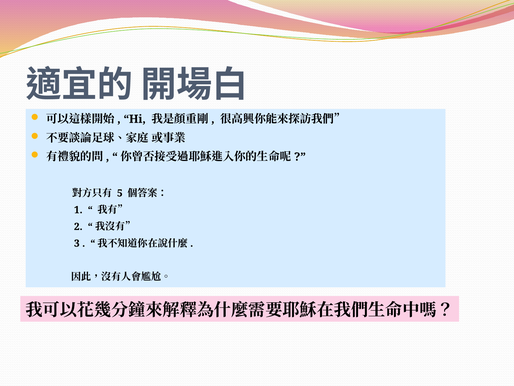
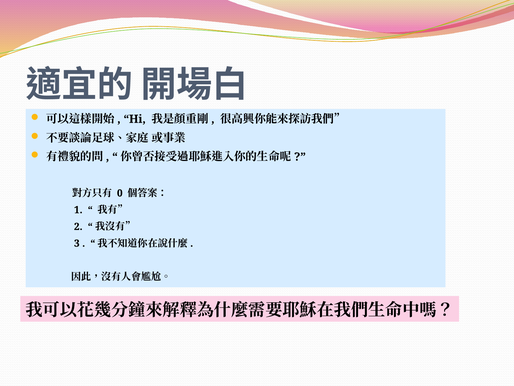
5: 5 -> 0
